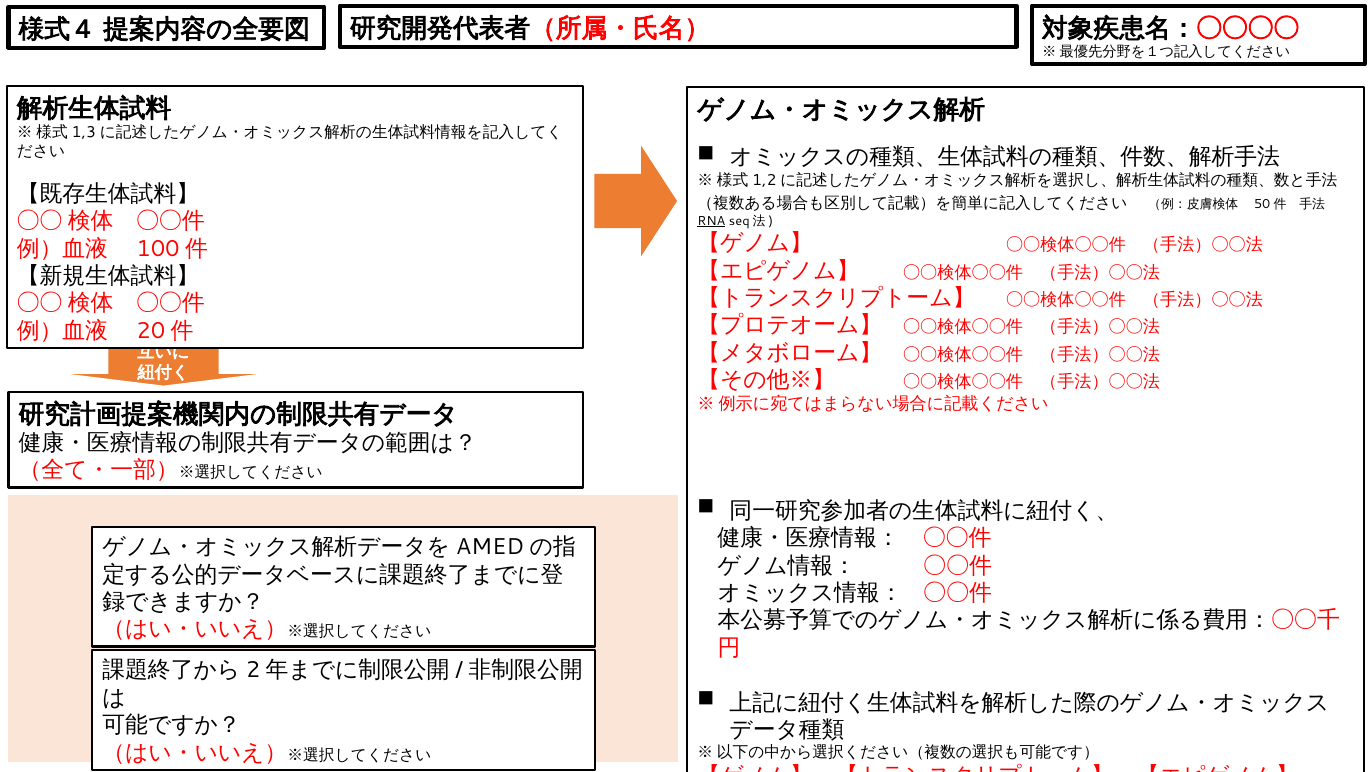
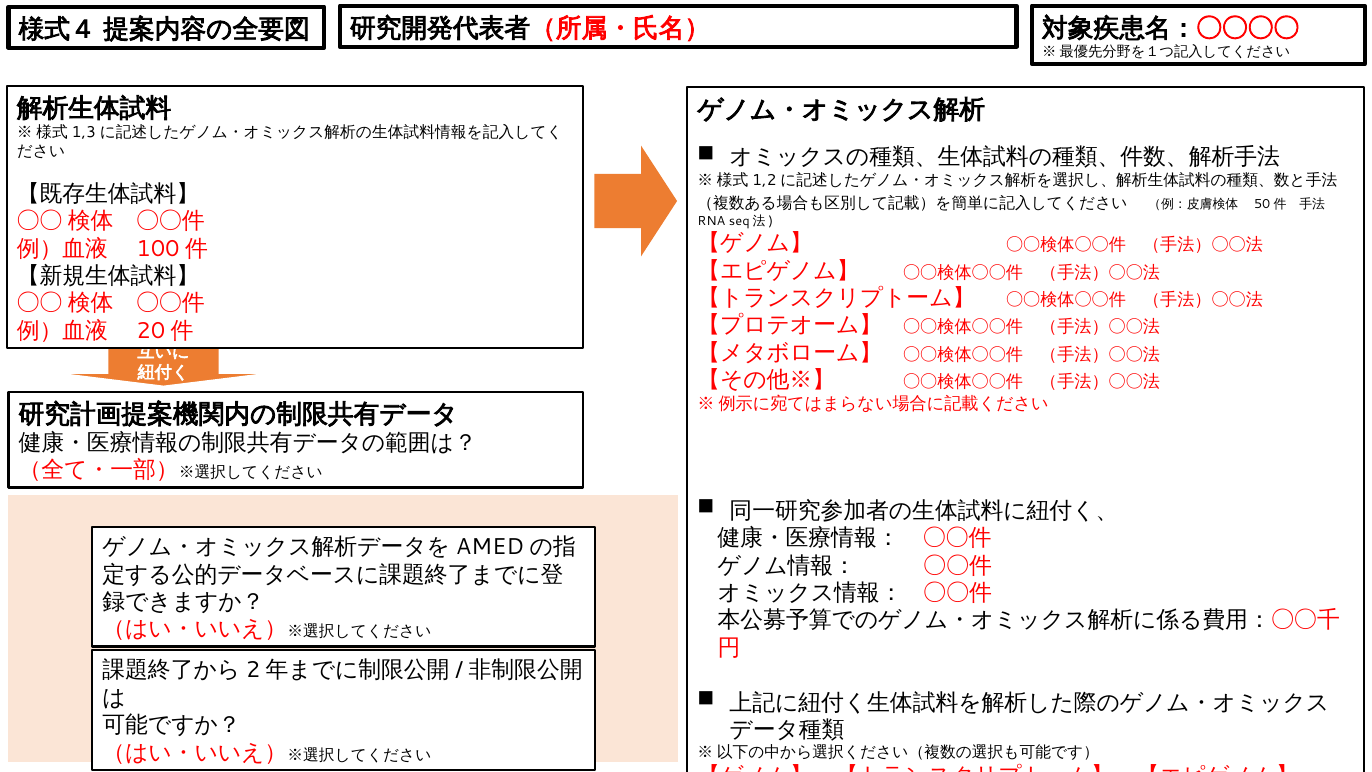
RNA underline: present -> none
